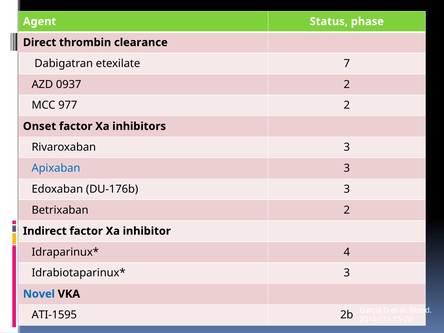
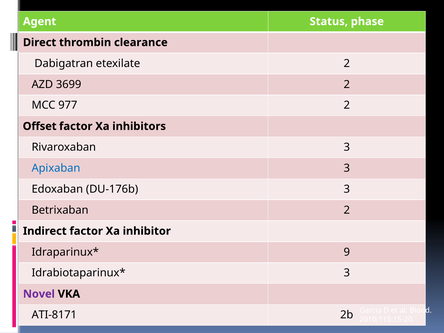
etexilate 7: 7 -> 2
0937: 0937 -> 3699
Onset: Onset -> Offset
4: 4 -> 9
Novel colour: blue -> purple
ATI-1595: ATI-1595 -> ATI-8171
